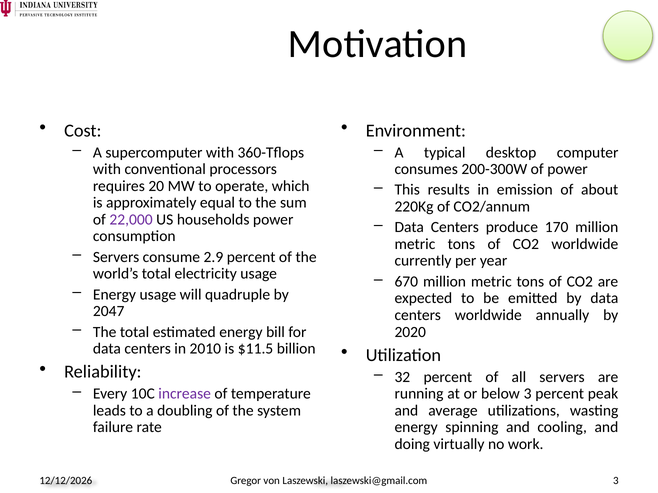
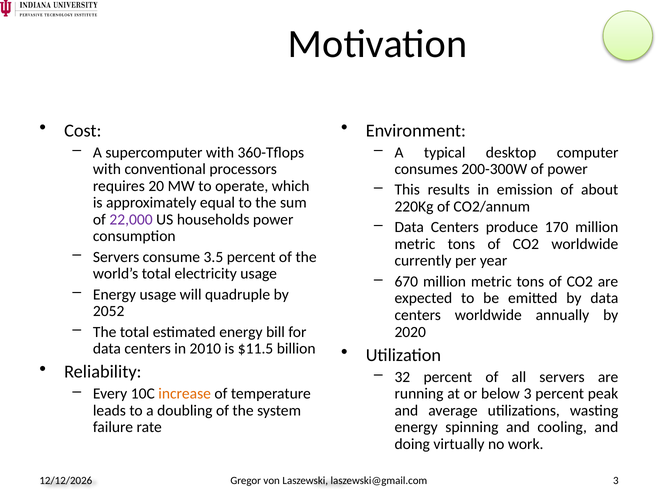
2.9: 2.9 -> 3.5
2047: 2047 -> 2052
increase colour: purple -> orange
